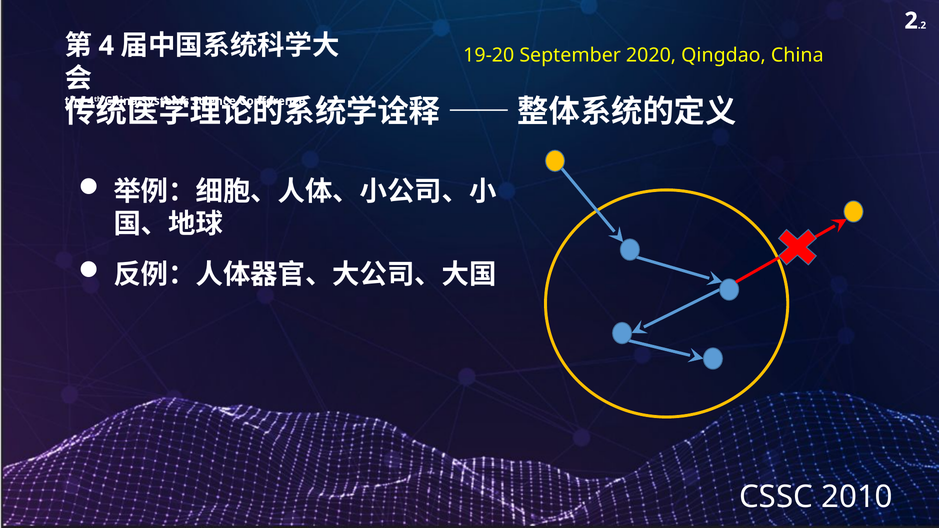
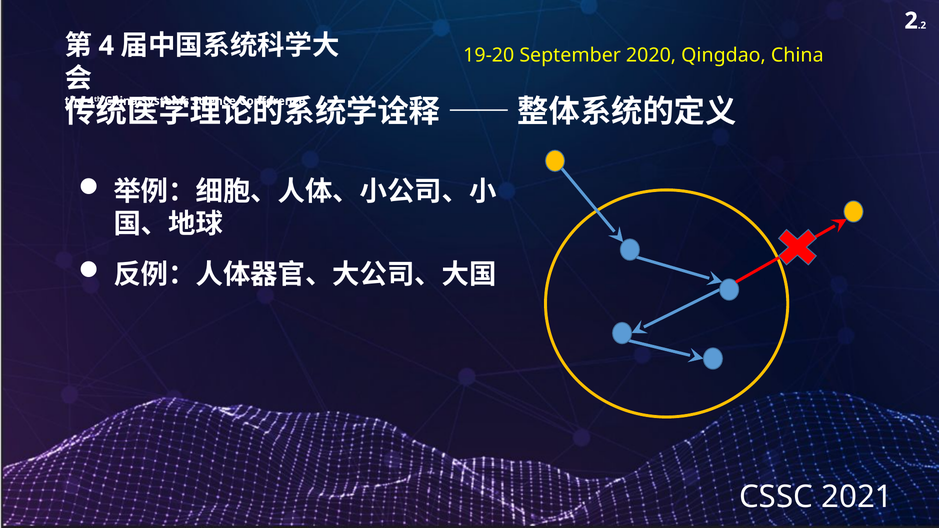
2010: 2010 -> 2021
